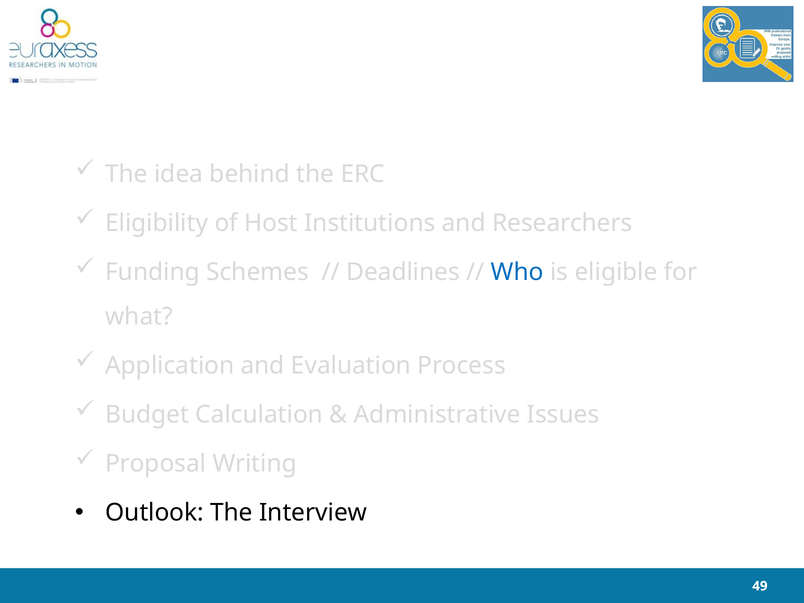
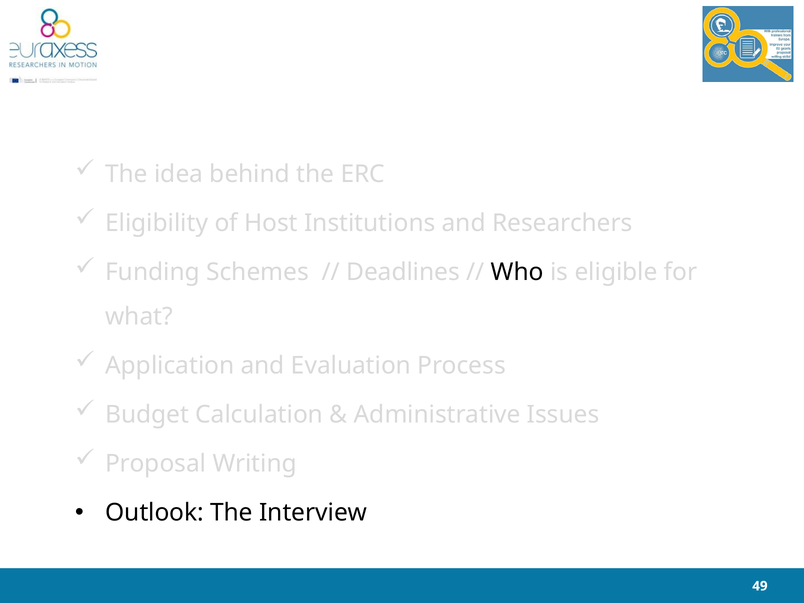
Who colour: blue -> black
